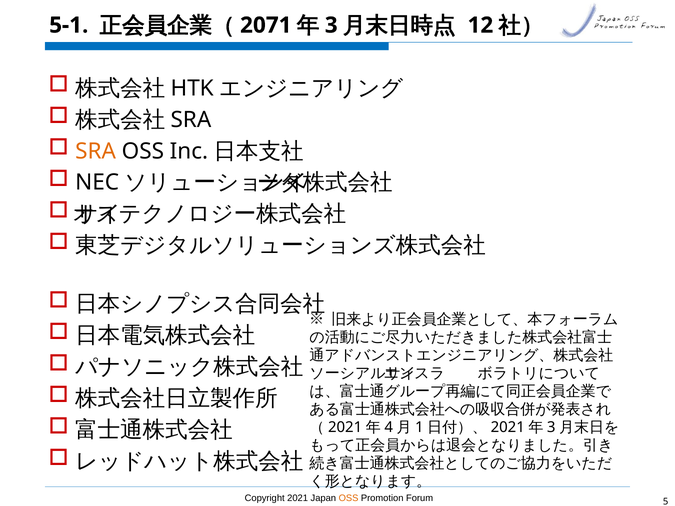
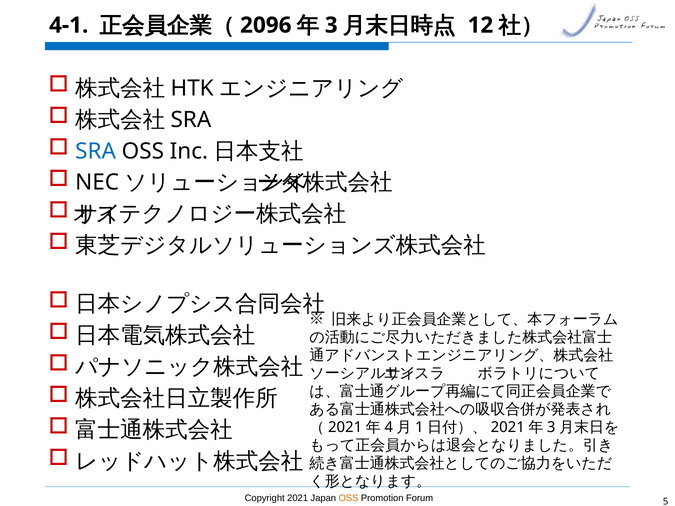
5-1: 5-1 -> 4-1
2071: 2071 -> 2096
SRA at (96, 151) colour: orange -> blue
